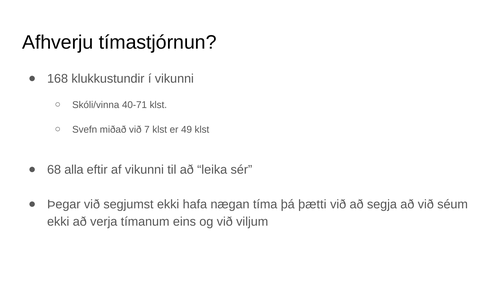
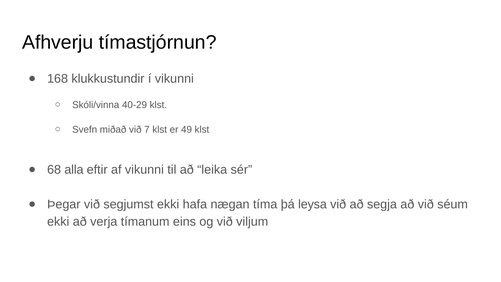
40-71: 40-71 -> 40-29
þætti: þætti -> leysa
